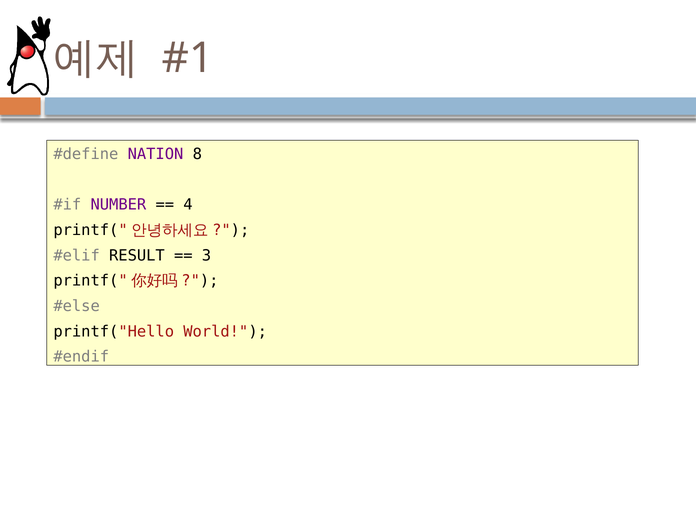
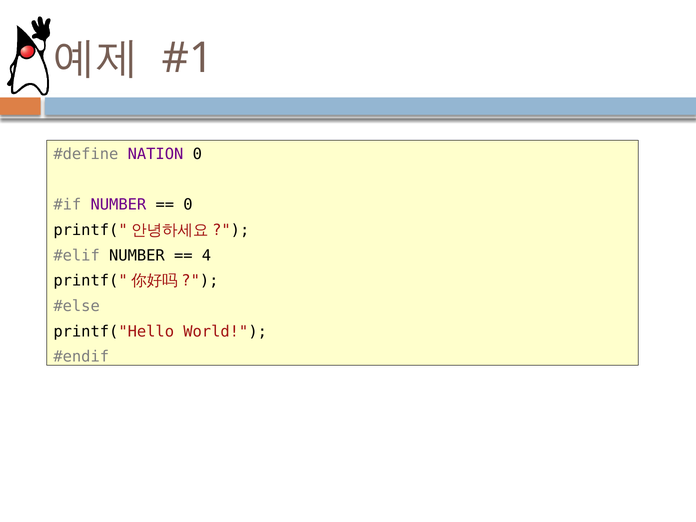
NATION 8: 8 -> 0
4 at (188, 205): 4 -> 0
RESULT at (137, 255): RESULT -> NUMBER
3: 3 -> 4
